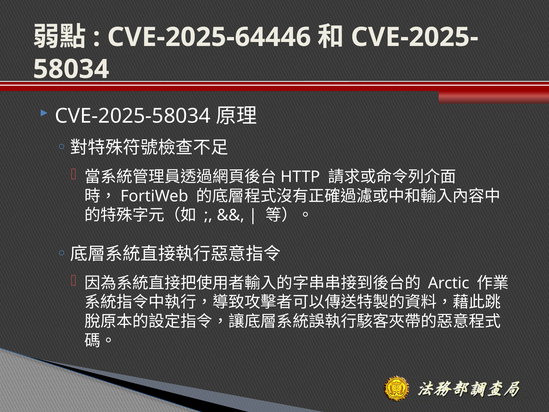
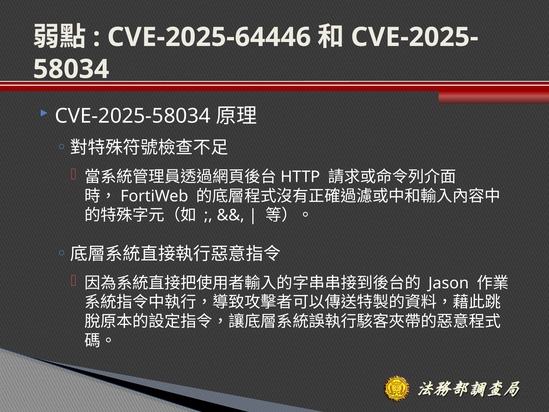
Arctic: Arctic -> Jason
